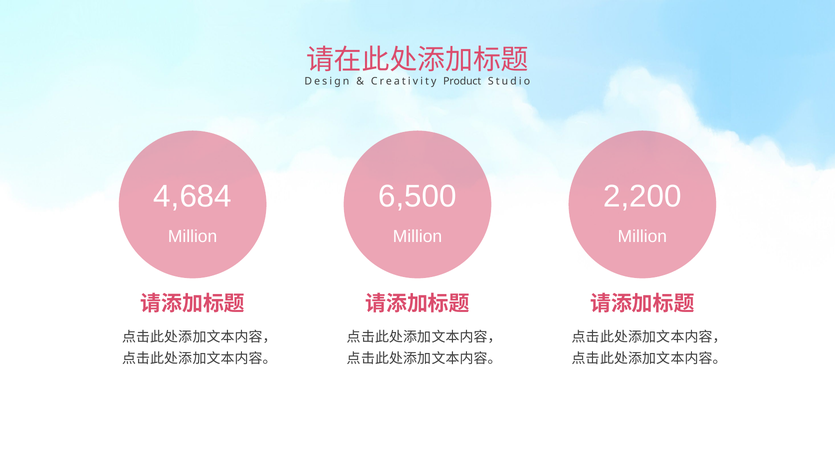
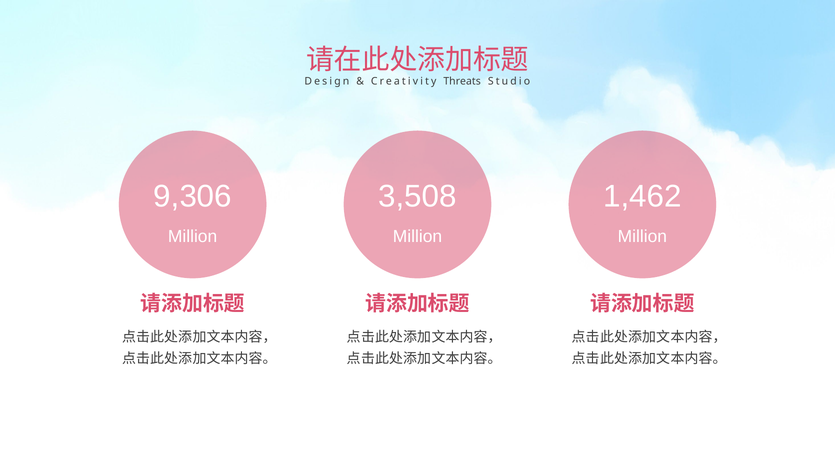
Product: Product -> Threats
4,684: 4,684 -> 9,306
6,500: 6,500 -> 3,508
2,200: 2,200 -> 1,462
